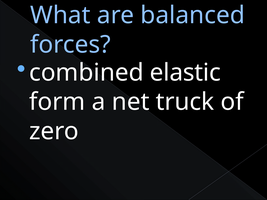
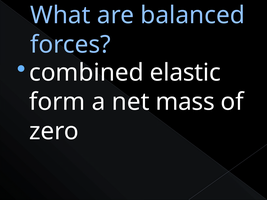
truck: truck -> mass
